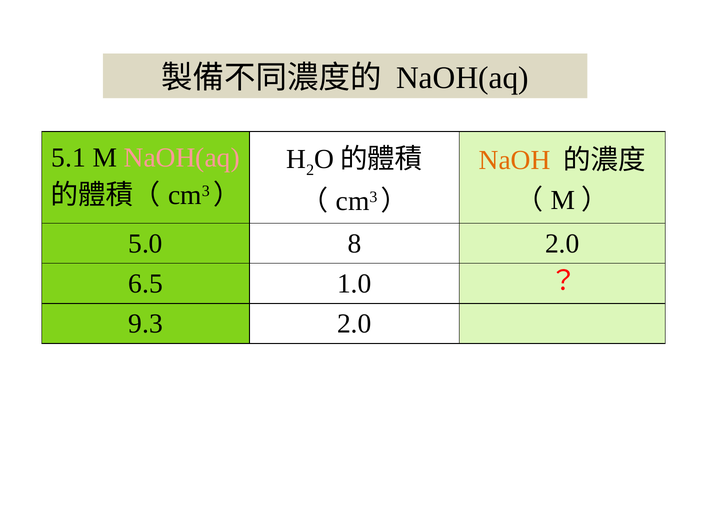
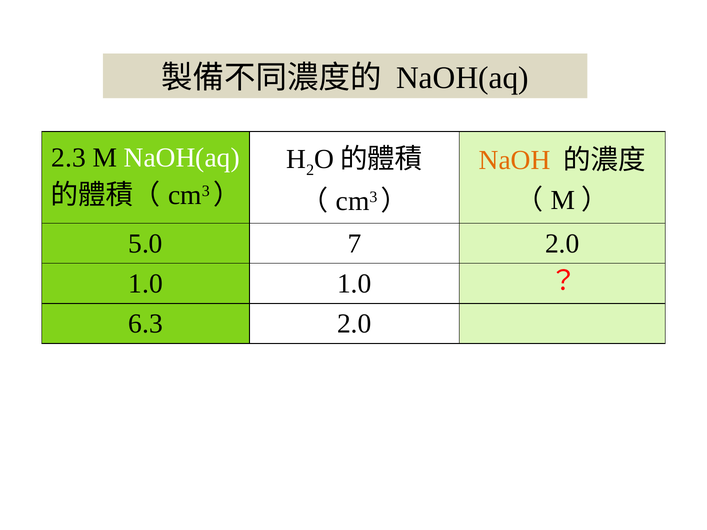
5.1: 5.1 -> 2.3
NaOH(aq at (182, 158) colour: pink -> white
8: 8 -> 7
6.5 at (146, 284): 6.5 -> 1.0
9.3: 9.3 -> 6.3
